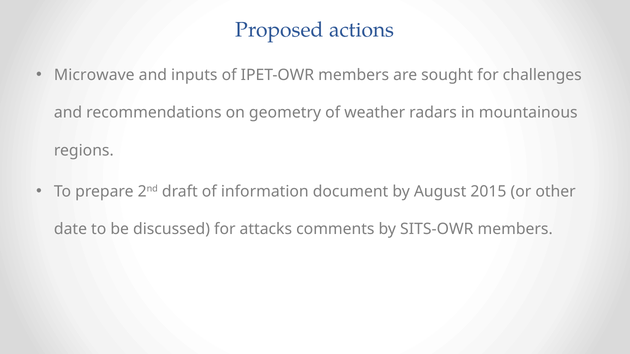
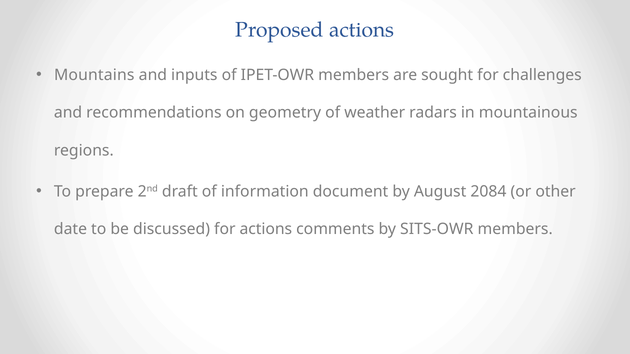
Microwave: Microwave -> Mountains
2015: 2015 -> 2084
for attacks: attacks -> actions
